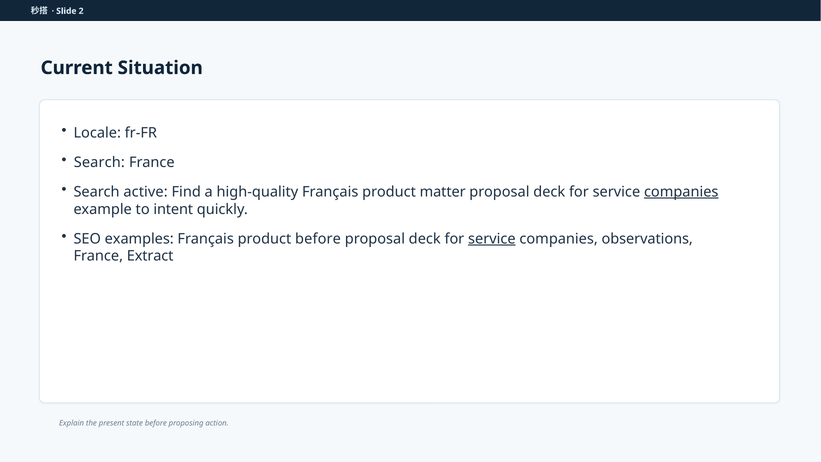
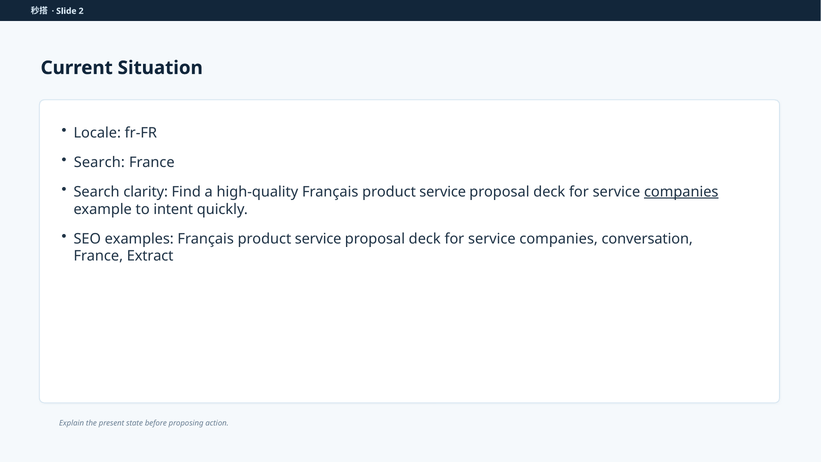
active: active -> clarity
high-quality Français product matter: matter -> service
before at (318, 239): before -> service
service at (492, 239) underline: present -> none
observations: observations -> conversation
